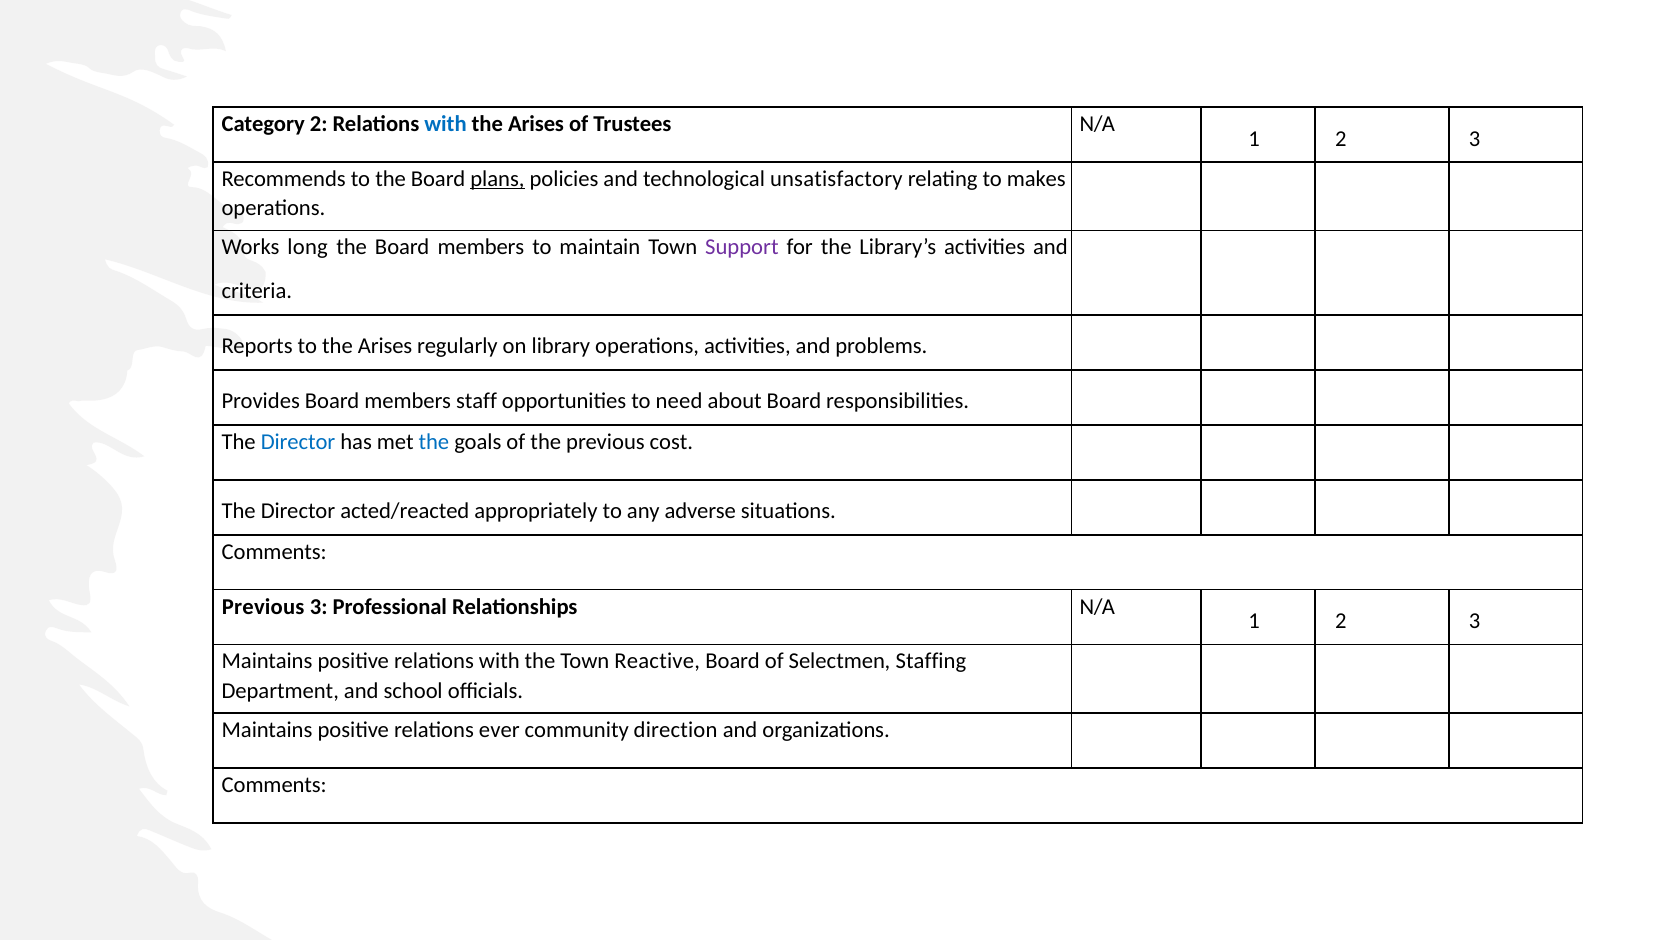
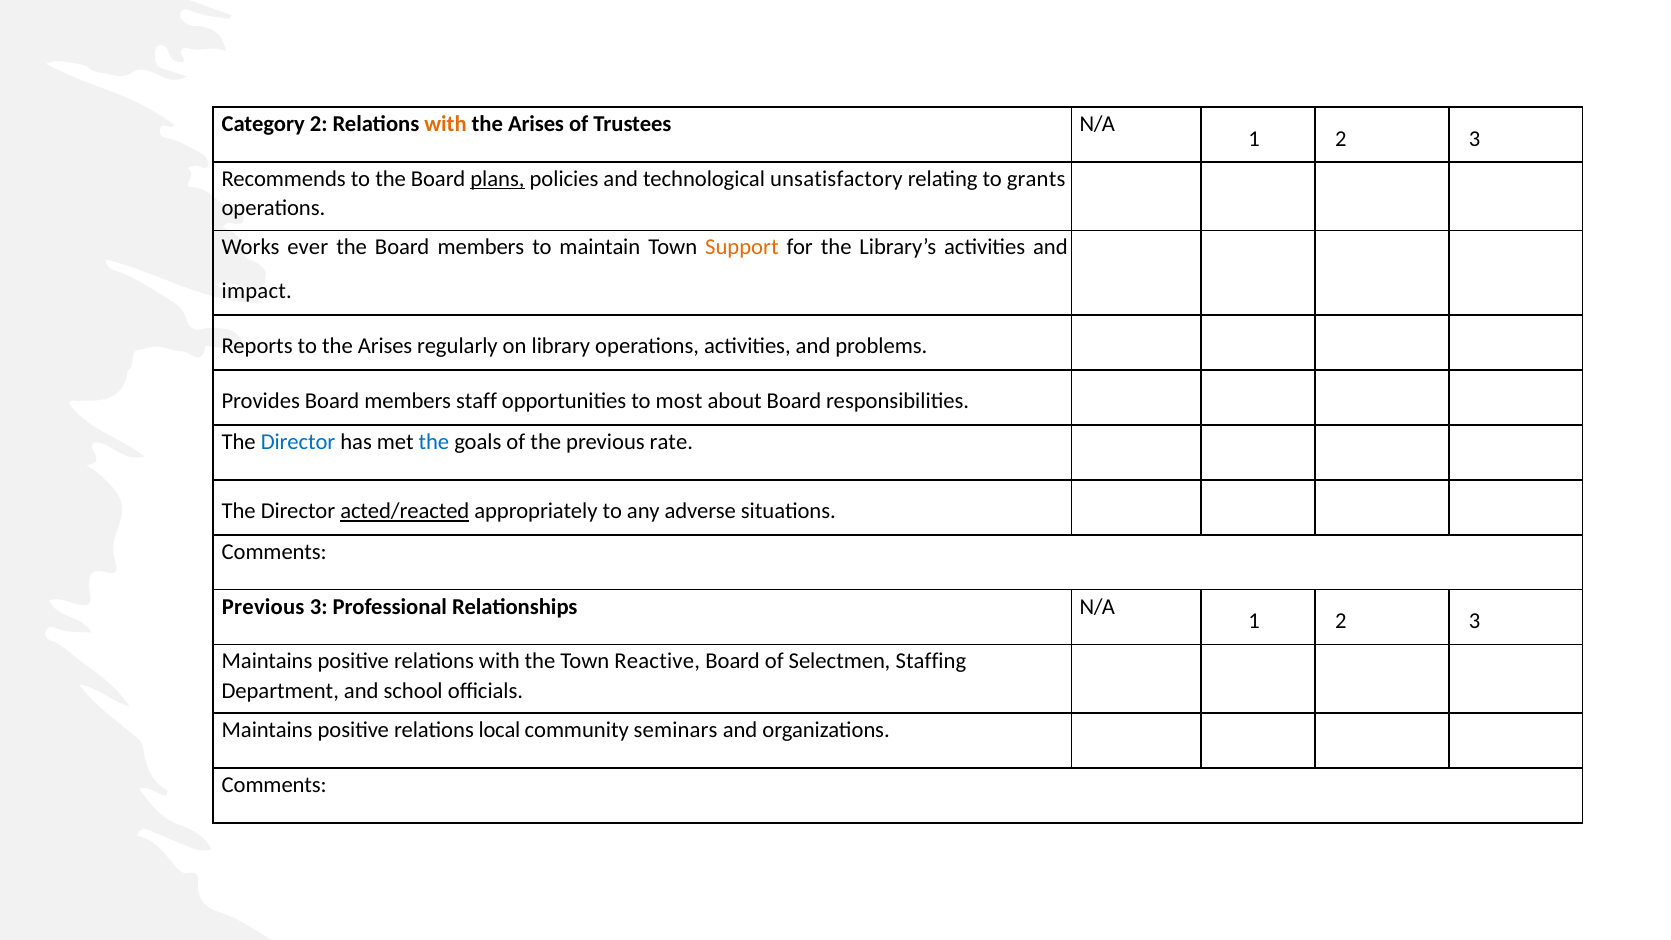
with at (446, 124) colour: blue -> orange
makes: makes -> grants
long: long -> ever
Support colour: purple -> orange
criteria: criteria -> impact
need: need -> most
cost: cost -> rate
acted/reacted underline: none -> present
ever: ever -> local
direction: direction -> seminars
